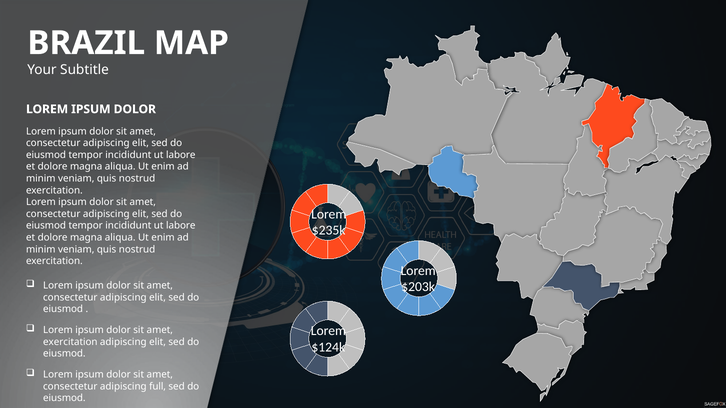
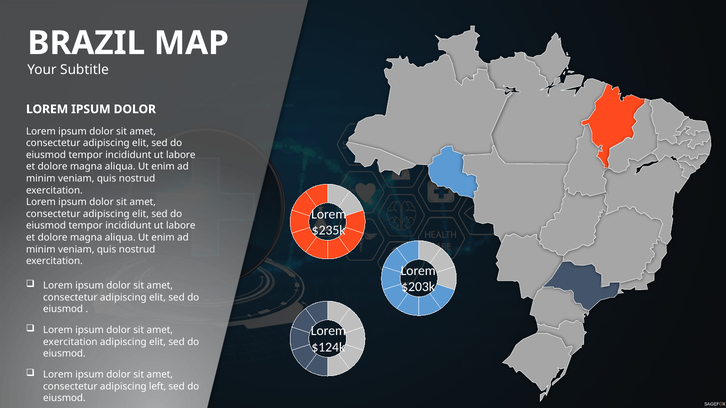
full: full -> left
